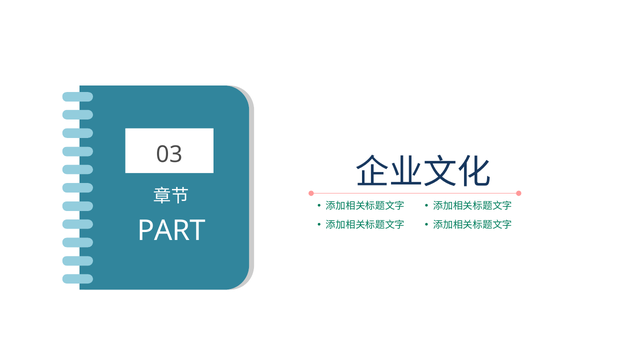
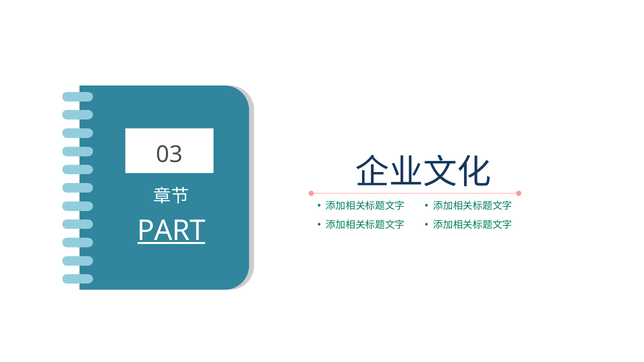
PART underline: none -> present
